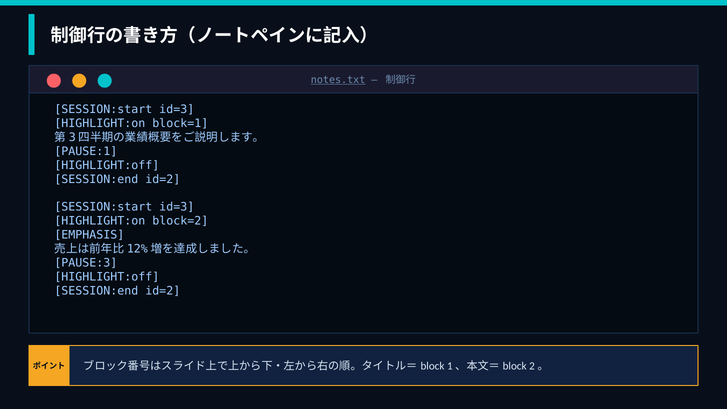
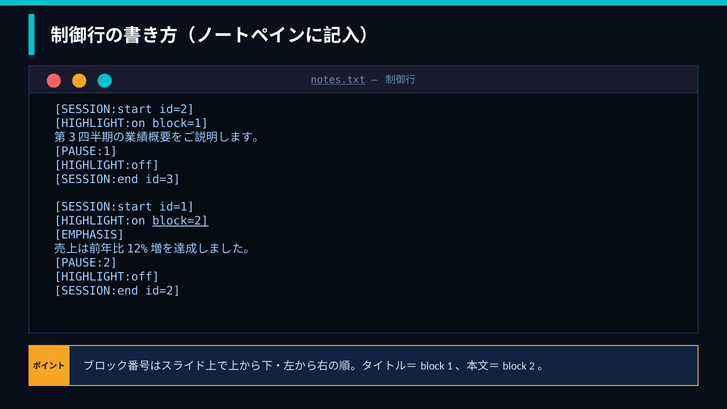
id=3 at (177, 109): id=3 -> id=2
id=2 at (163, 179): id=2 -> id=3
id=3 at (177, 207): id=3 -> id=1
block=2 underline: none -> present
PAUSE:3: PAUSE:3 -> PAUSE:2
